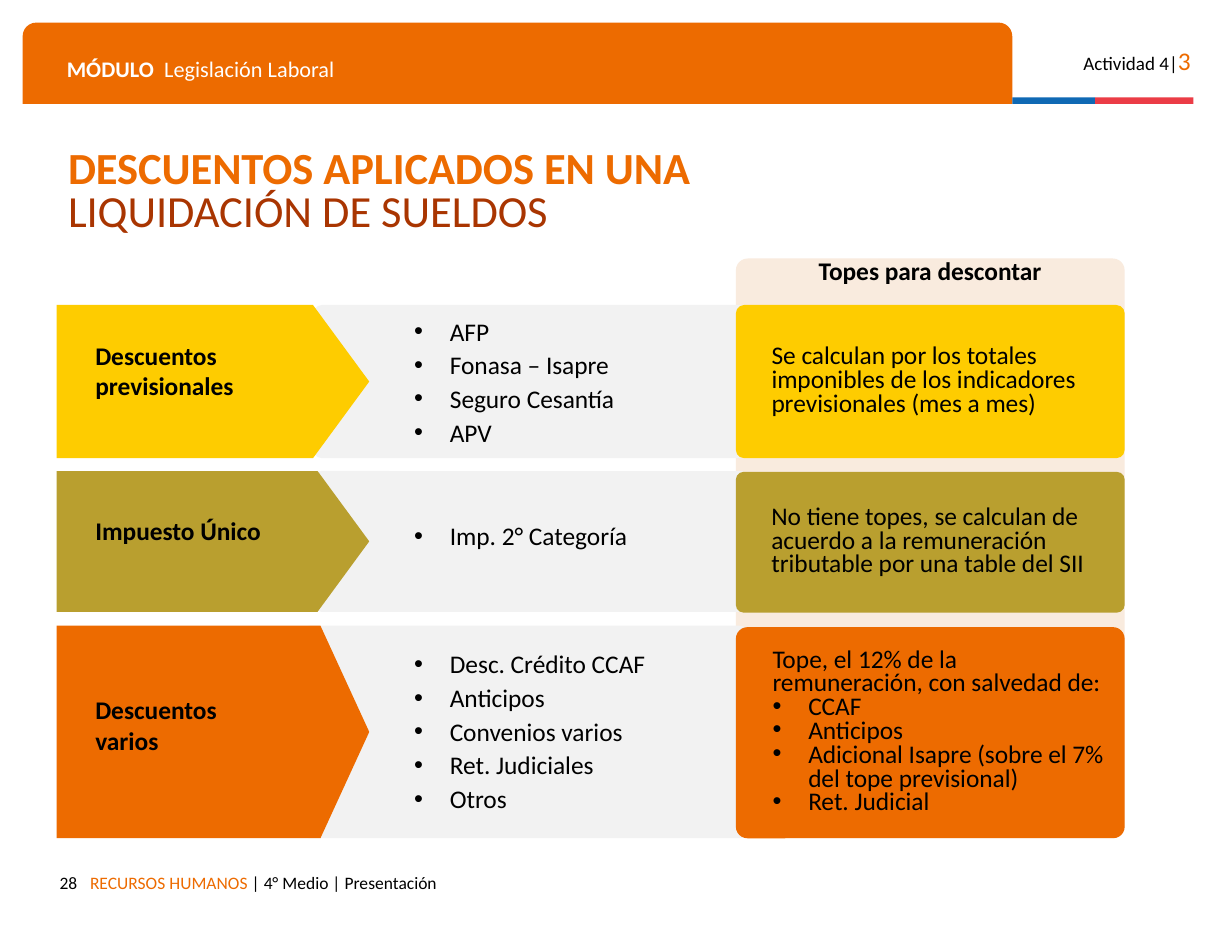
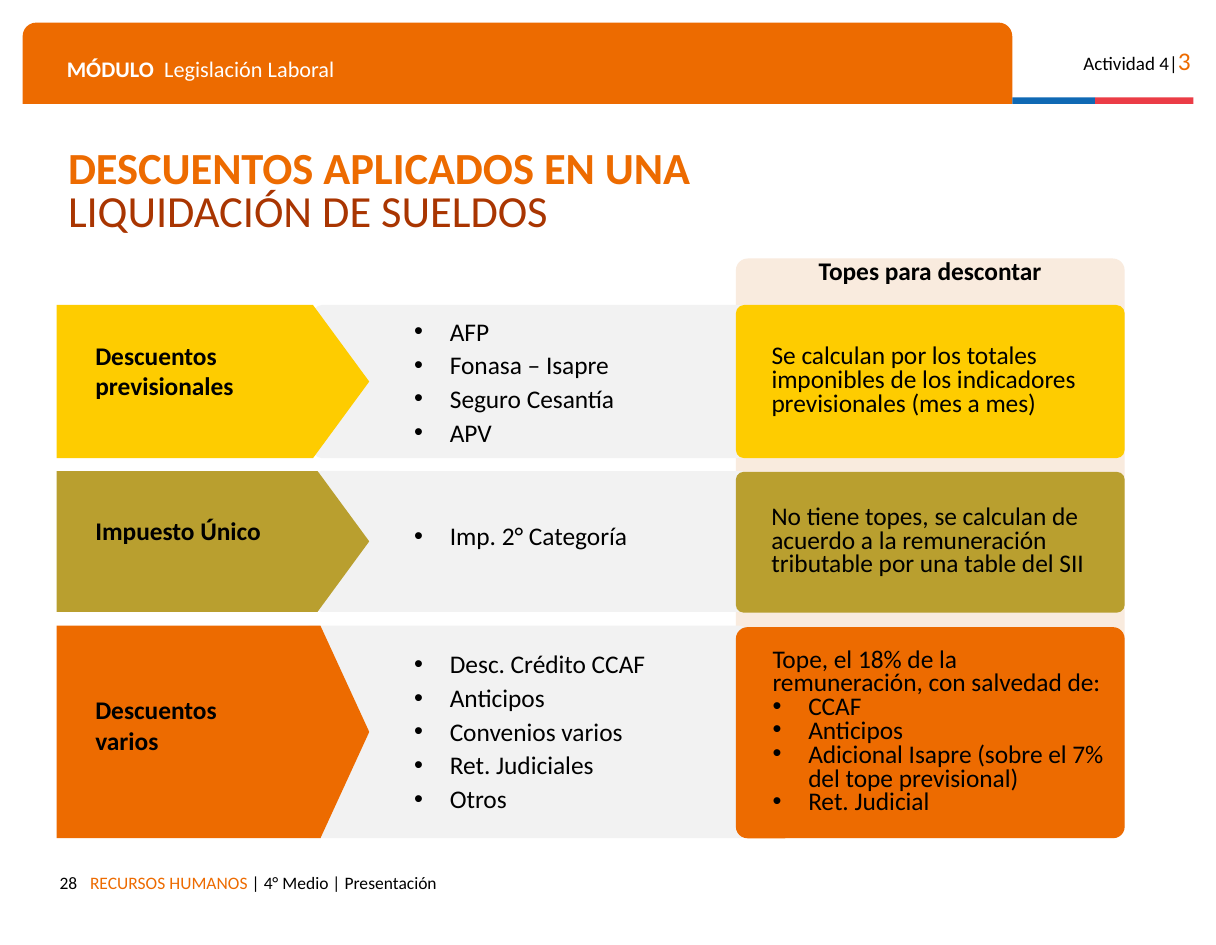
12%: 12% -> 18%
